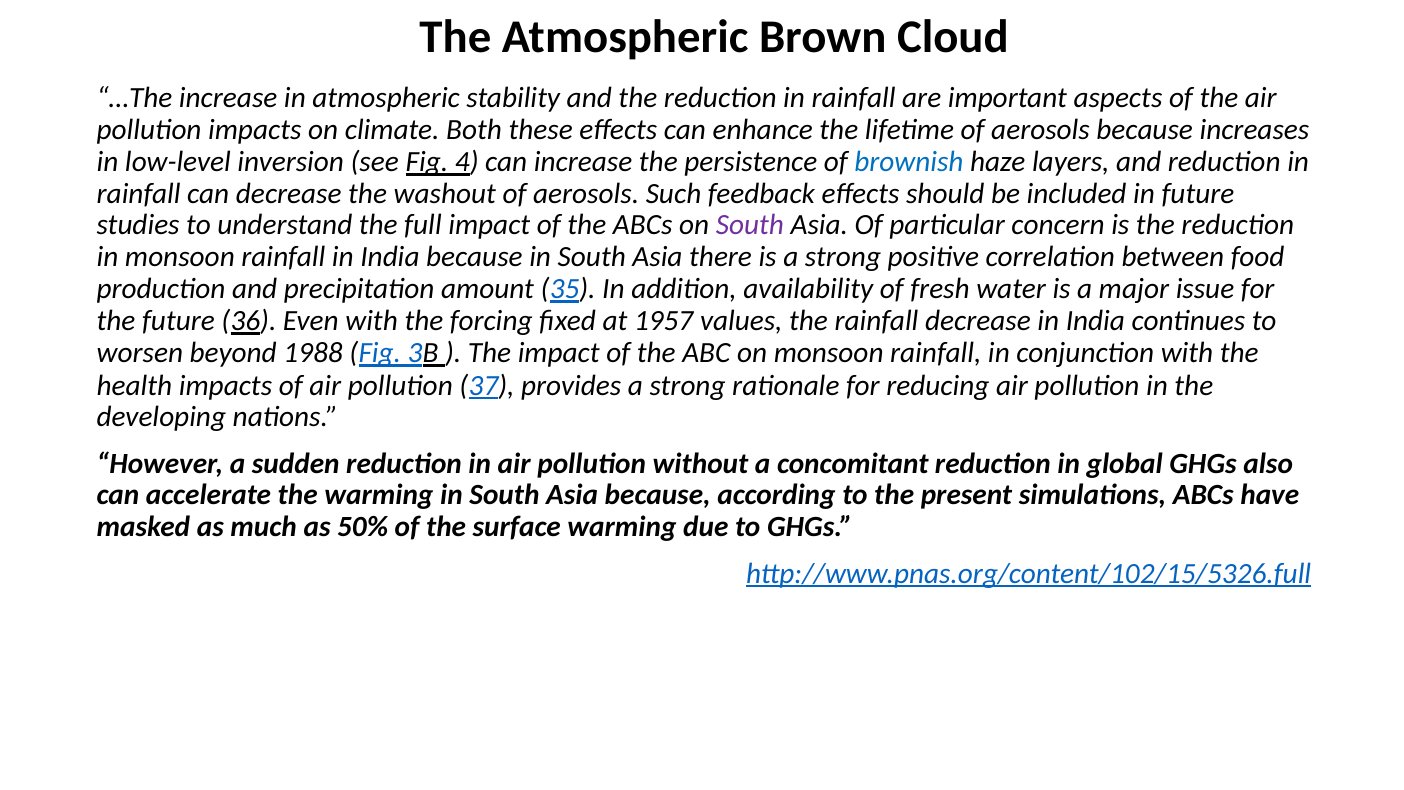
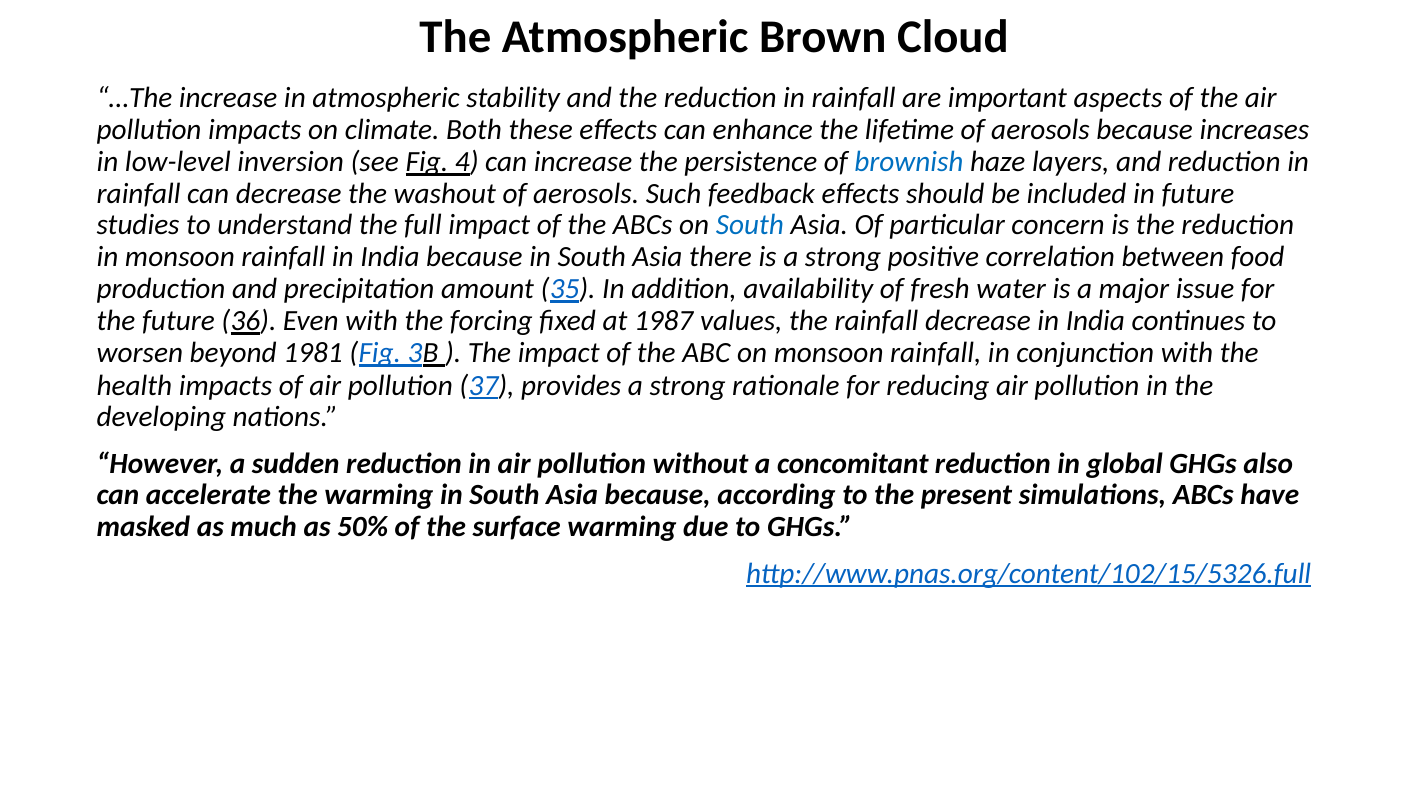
South at (750, 225) colour: purple -> blue
1957: 1957 -> 1987
1988: 1988 -> 1981
